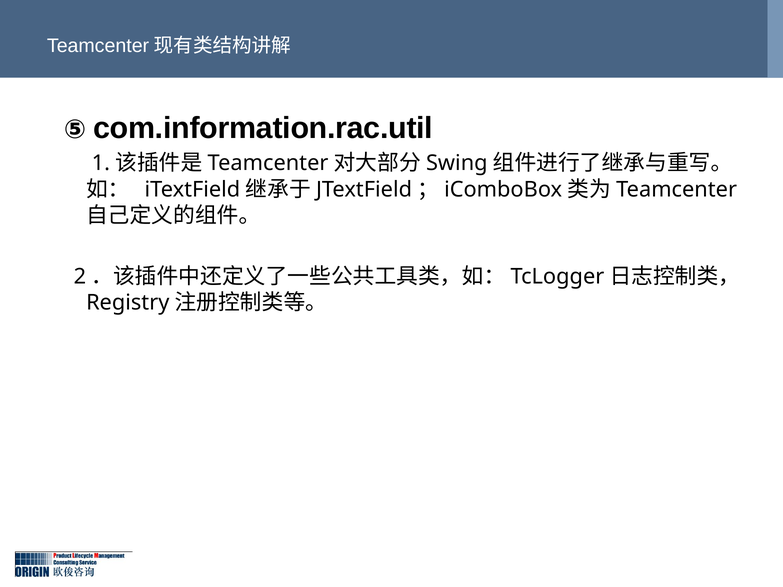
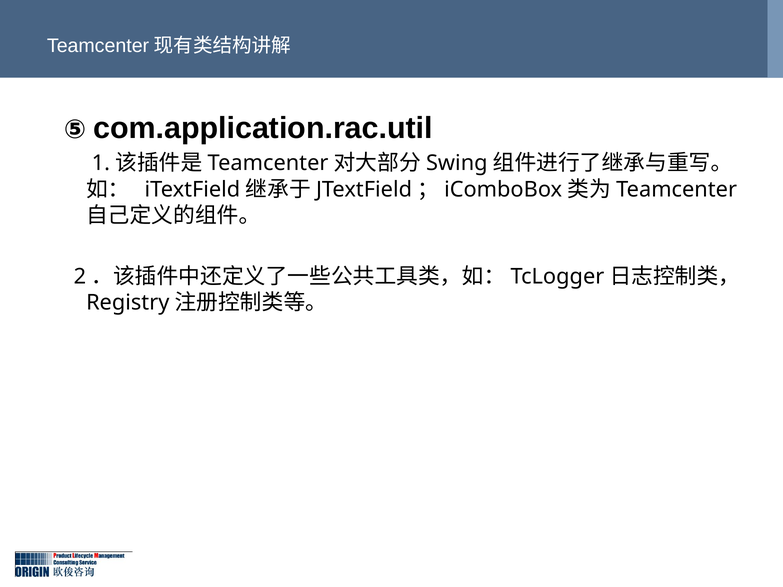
com.information.rac.util: com.information.rac.util -> com.application.rac.util
